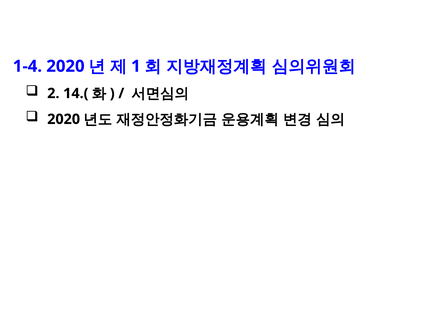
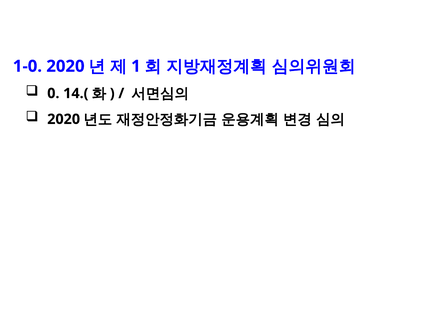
1-4: 1-4 -> 1-0
2: 2 -> 0
